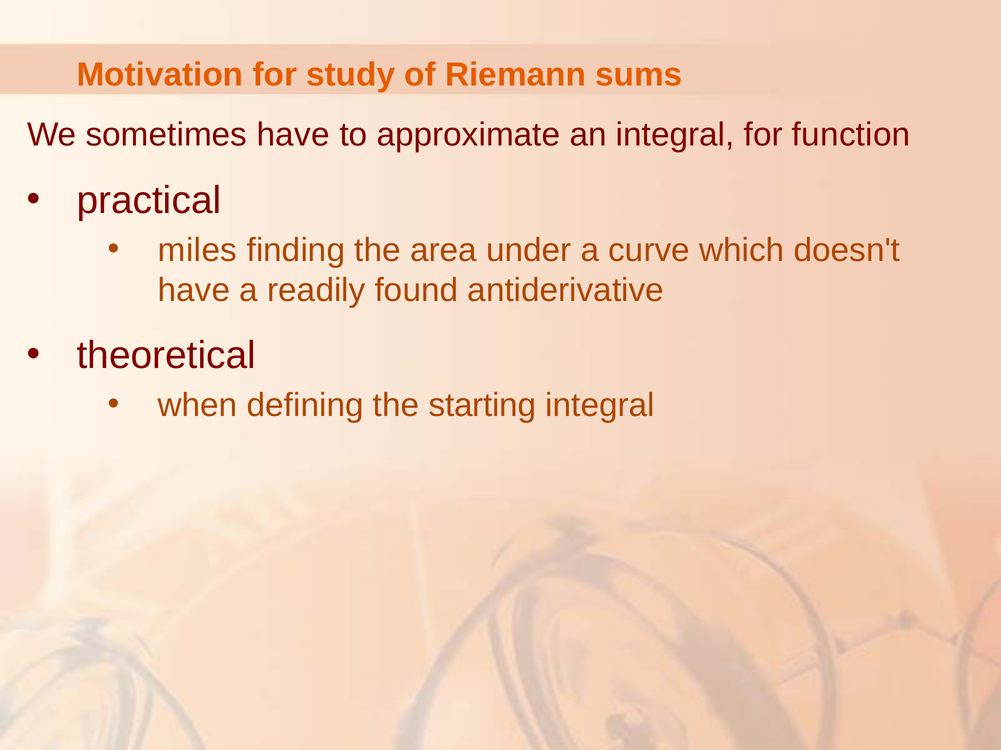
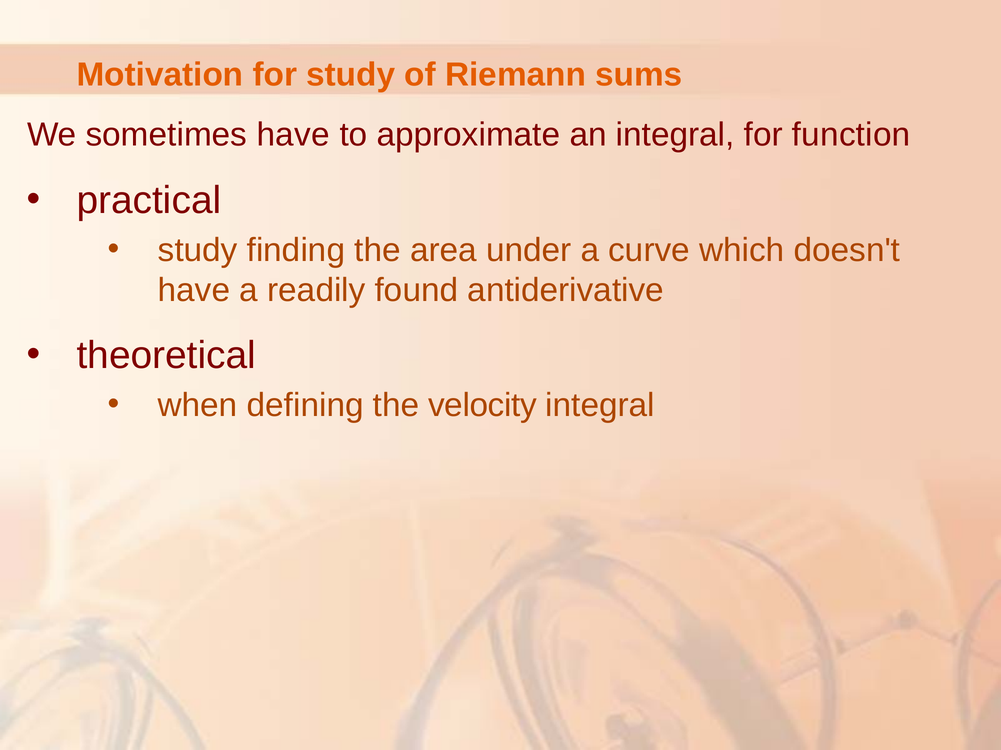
miles at (198, 250): miles -> study
starting: starting -> velocity
